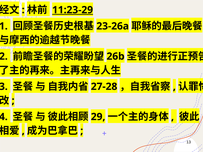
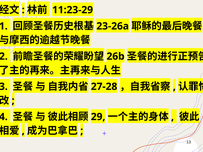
11:23-29 underline: present -> none
